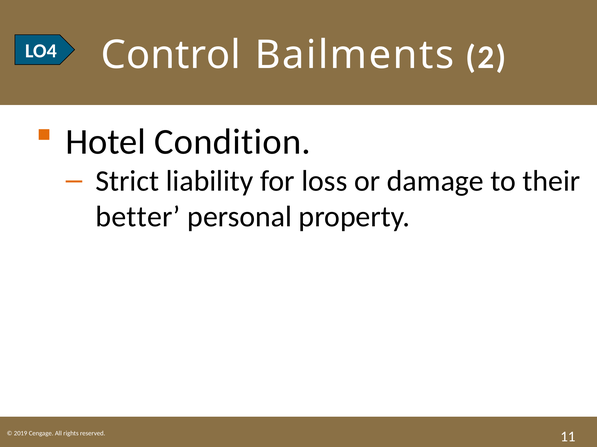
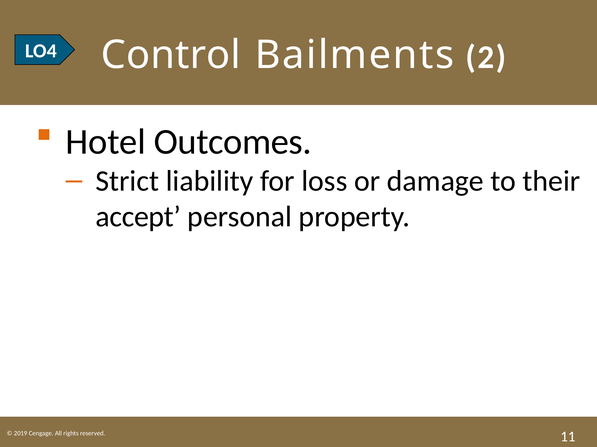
Condition: Condition -> Outcomes
better: better -> accept
